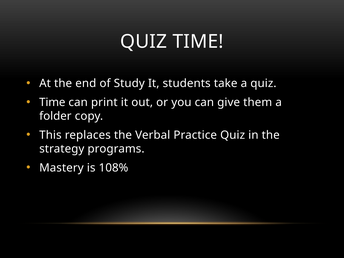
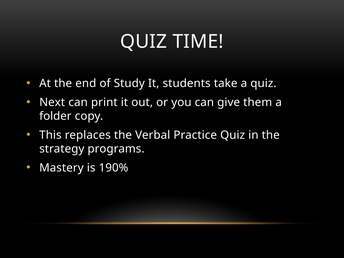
Time at (52, 102): Time -> Next
108%: 108% -> 190%
